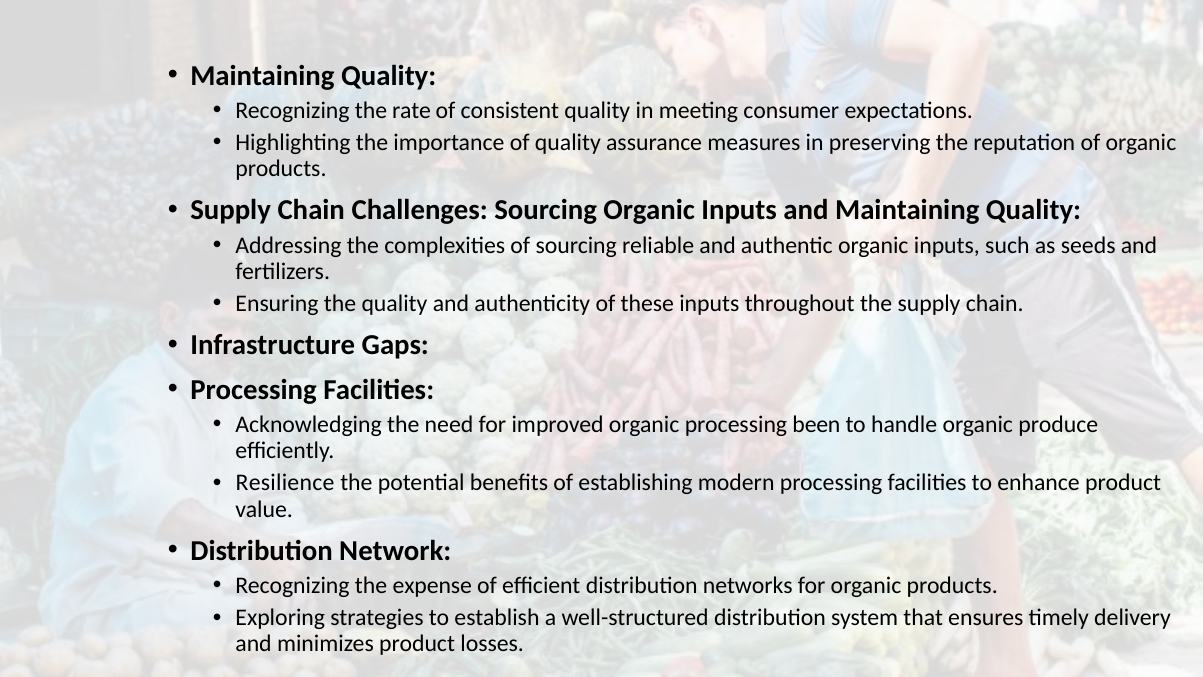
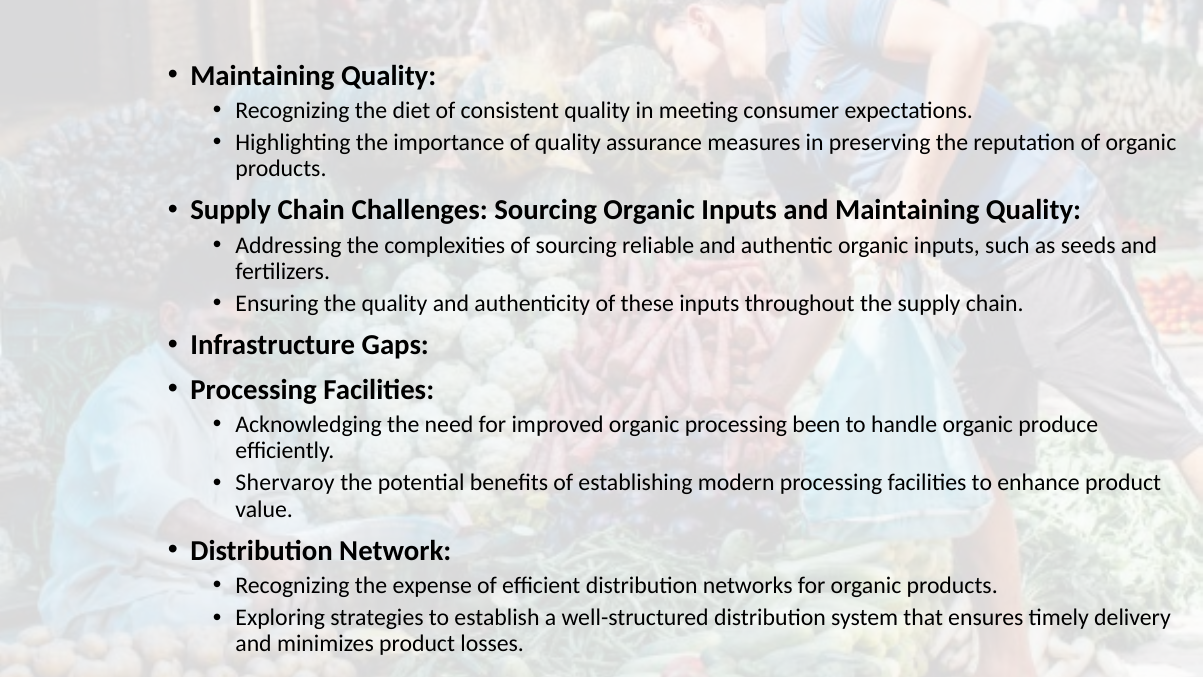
rate: rate -> diet
Resilience: Resilience -> Shervaroy
